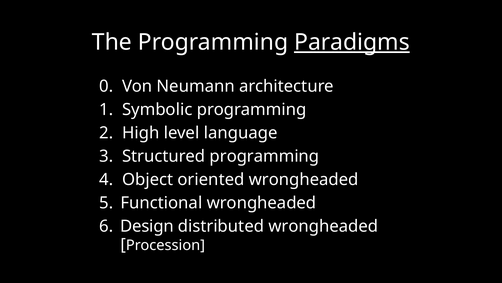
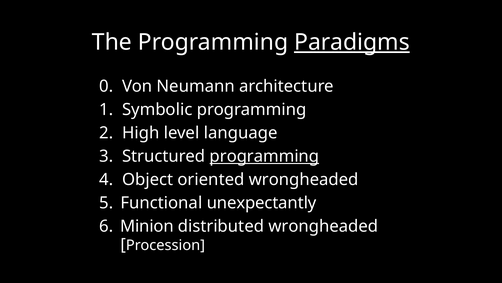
programming at (264, 156) underline: none -> present
Functional wrongheaded: wrongheaded -> unexpectantly
Design: Design -> Minion
